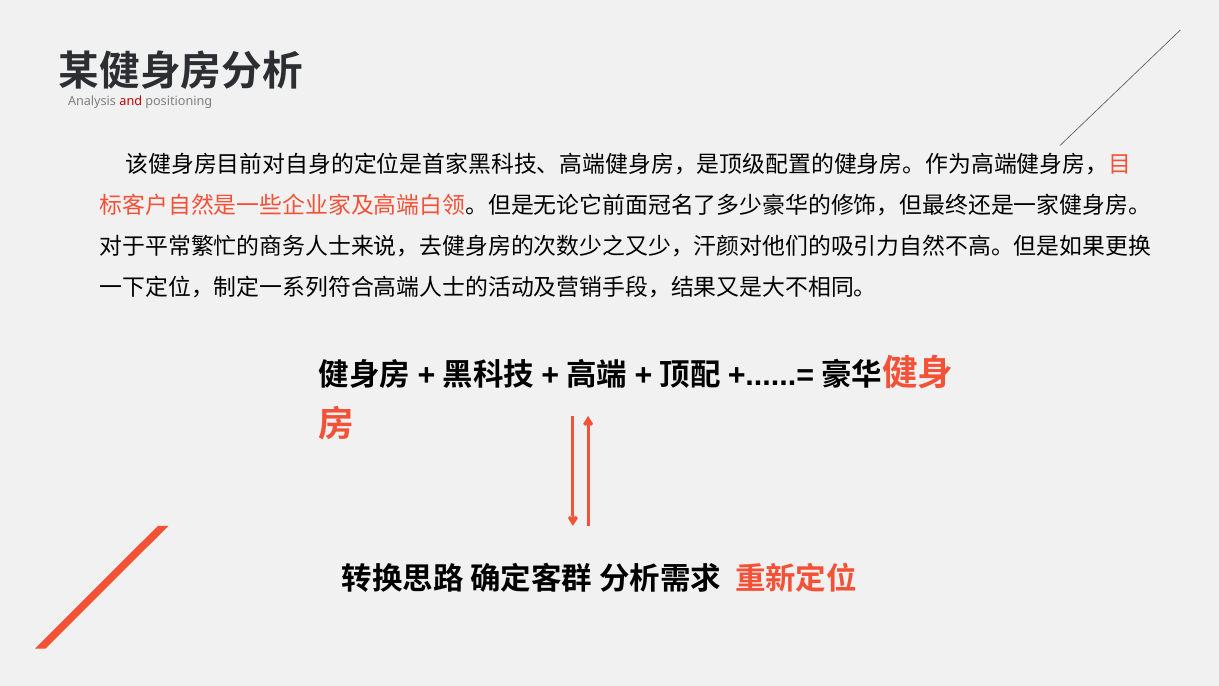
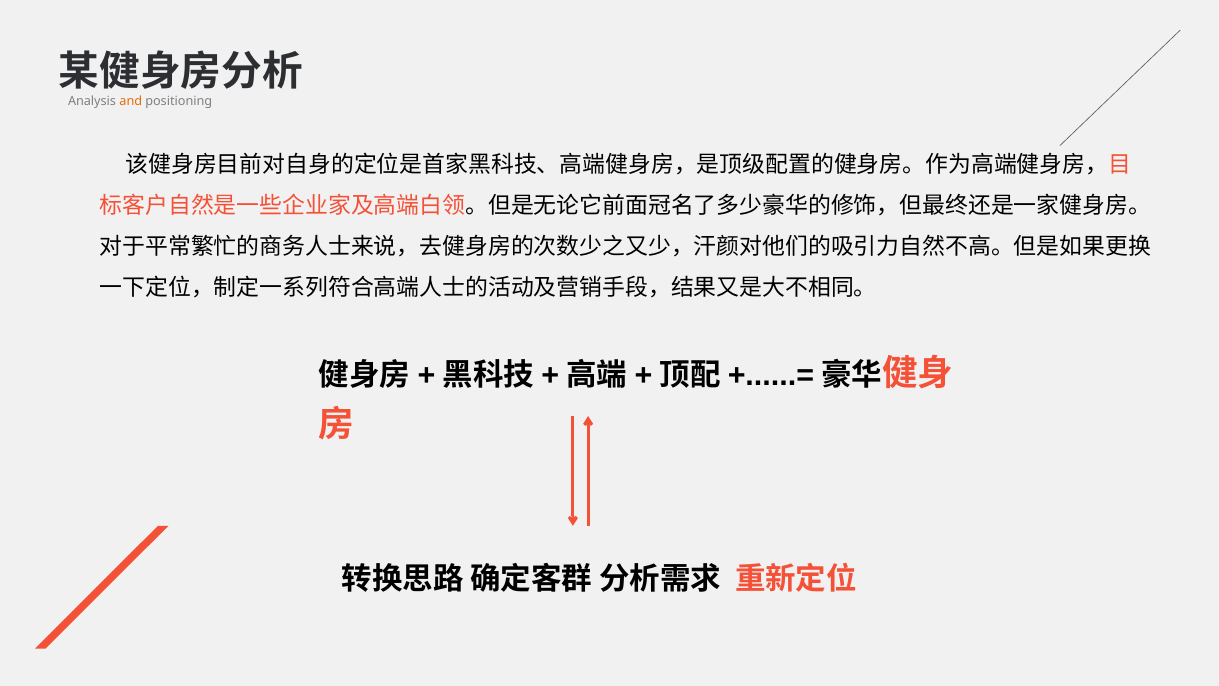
and colour: red -> orange
